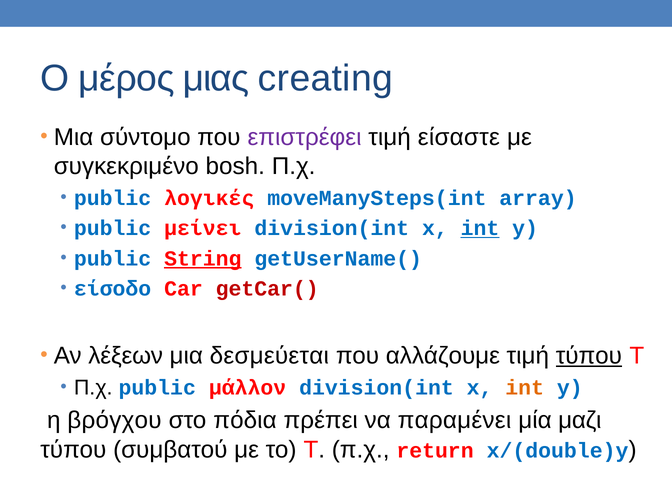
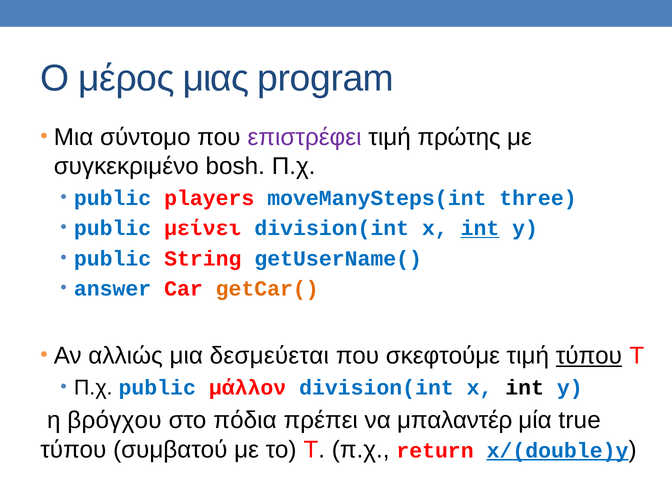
creating: creating -> program
είσαστε: είσαστε -> πρώτης
λογικές: λογικές -> players
array: array -> three
String underline: present -> none
είσοδο: είσοδο -> answer
getCar( colour: red -> orange
λέξεων: λέξεων -> αλλιώς
αλλάζουμε: αλλάζουμε -> σκεφτούμε
int at (525, 388) colour: orange -> black
παραμένει: παραμένει -> μπαλαντέρ
μαζι: μαζι -> true
x/(double)y underline: none -> present
